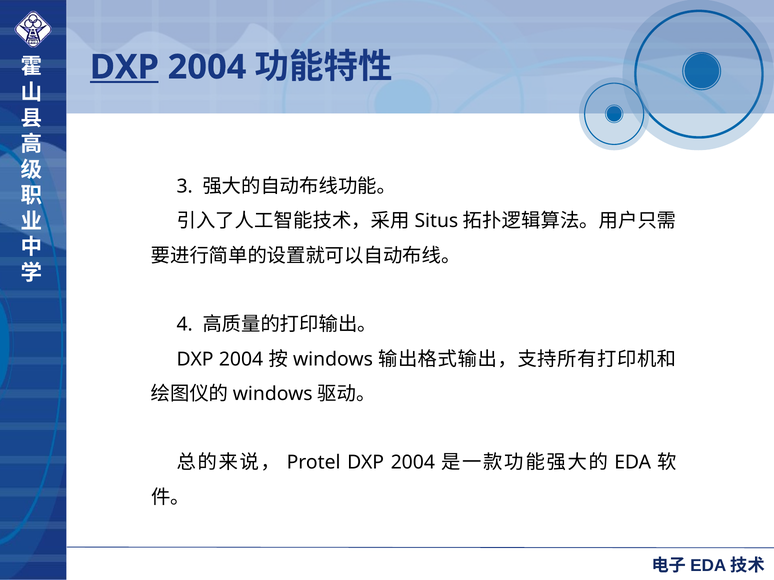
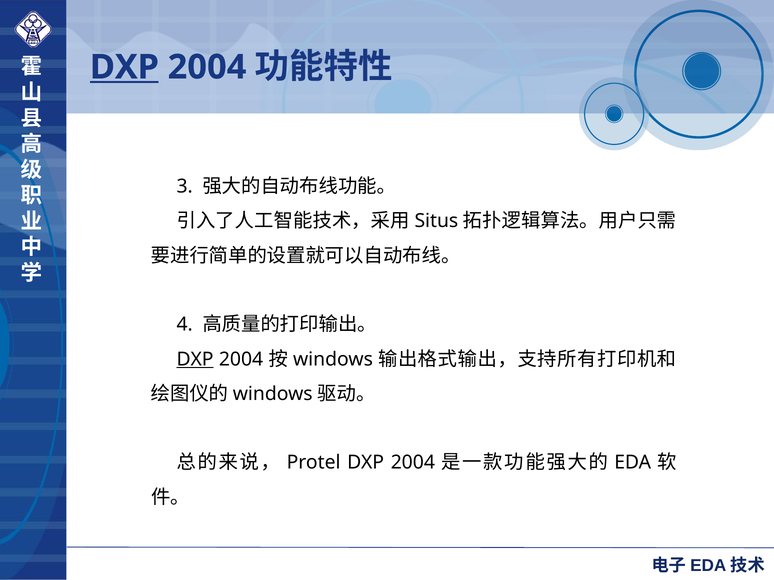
DXP at (195, 360) underline: none -> present
